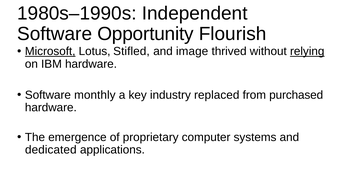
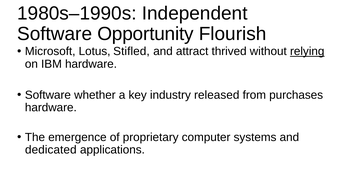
Microsoft underline: present -> none
image: image -> attract
monthly: monthly -> whether
replaced: replaced -> released
purchased: purchased -> purchases
